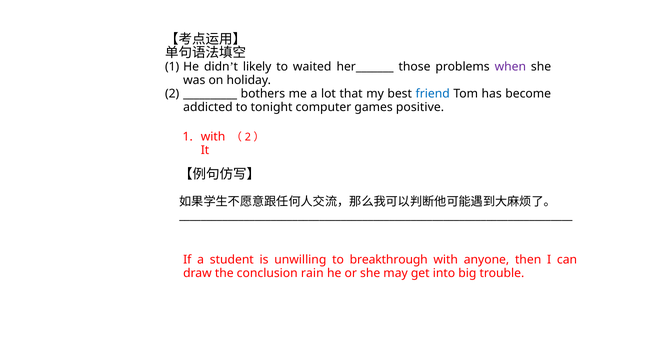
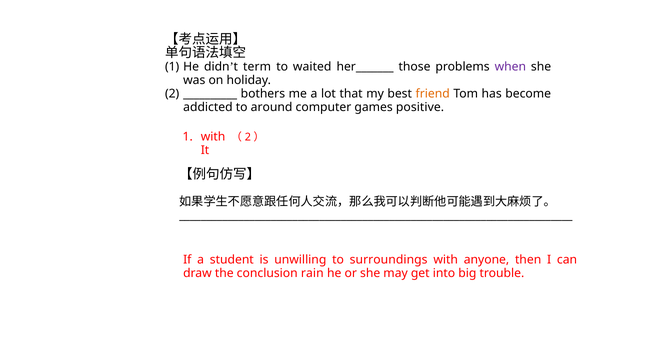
likely: likely -> term
friend colour: blue -> orange
tonight: tonight -> around
breakthrough: breakthrough -> surroundings
